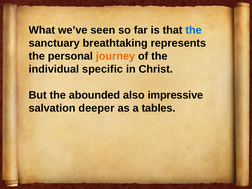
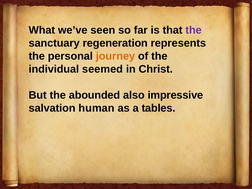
the at (194, 30) colour: blue -> purple
breathtaking: breathtaking -> regeneration
specific: specific -> seemed
deeper: deeper -> human
